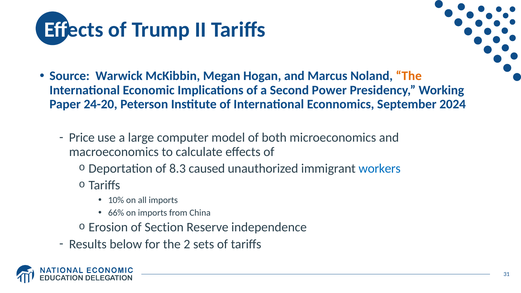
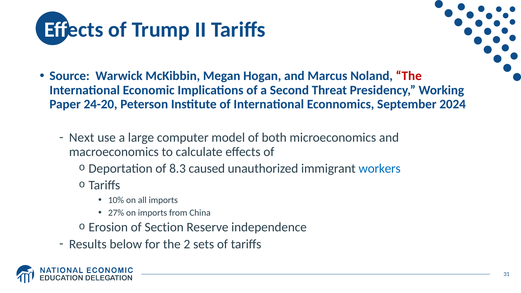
The at (409, 76) colour: orange -> red
Power: Power -> Threat
Price: Price -> Next
66%: 66% -> 27%
